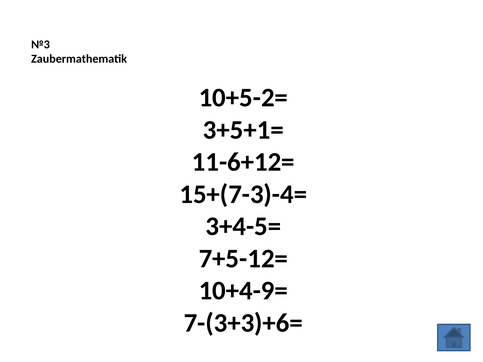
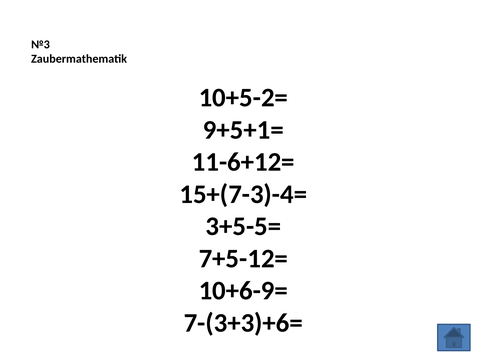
3+5+1=: 3+5+1= -> 9+5+1=
3+4-5=: 3+4-5= -> 3+5-5=
10+4-9=: 10+4-9= -> 10+6-9=
